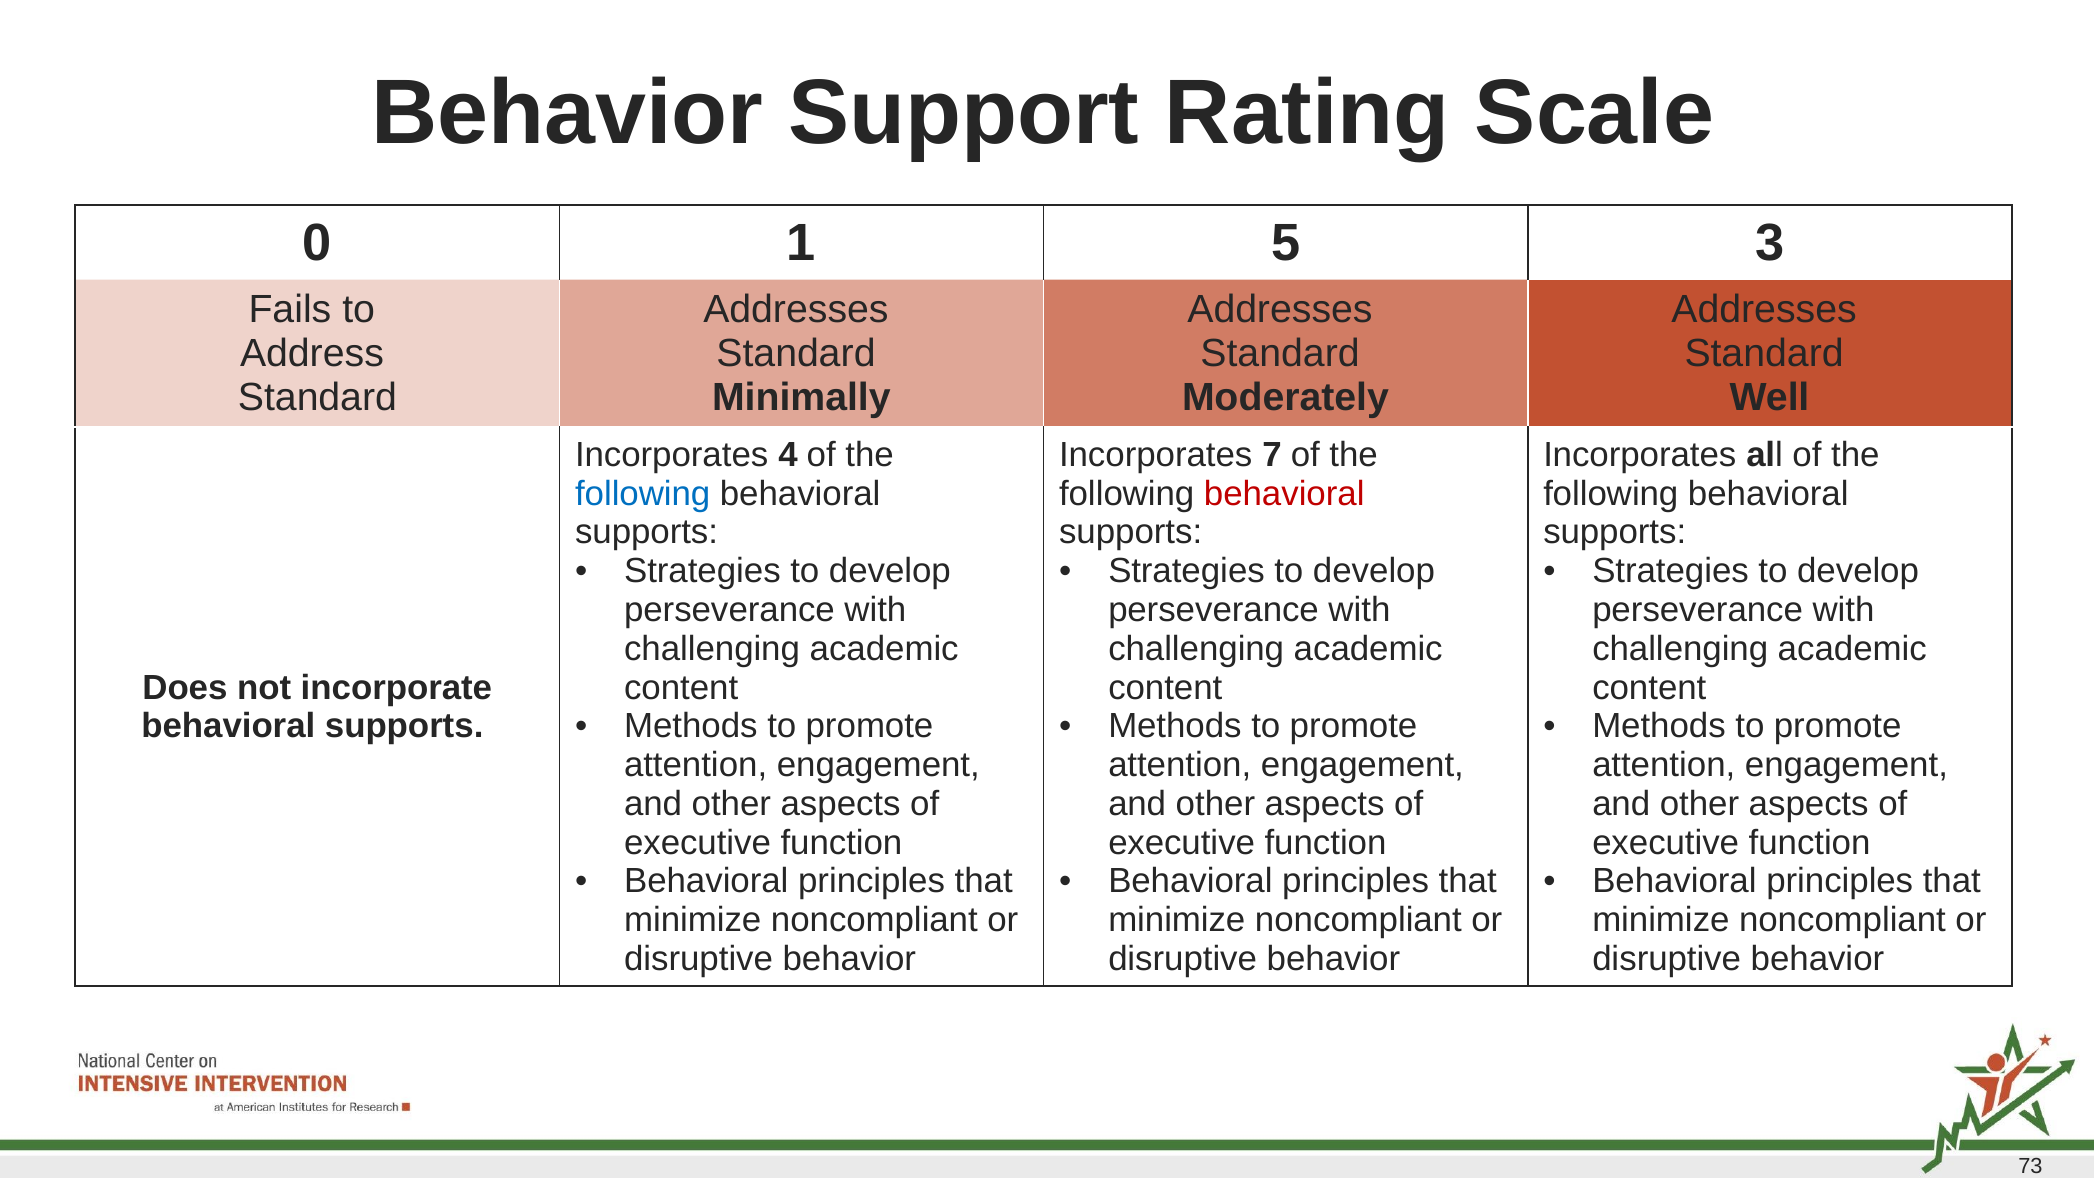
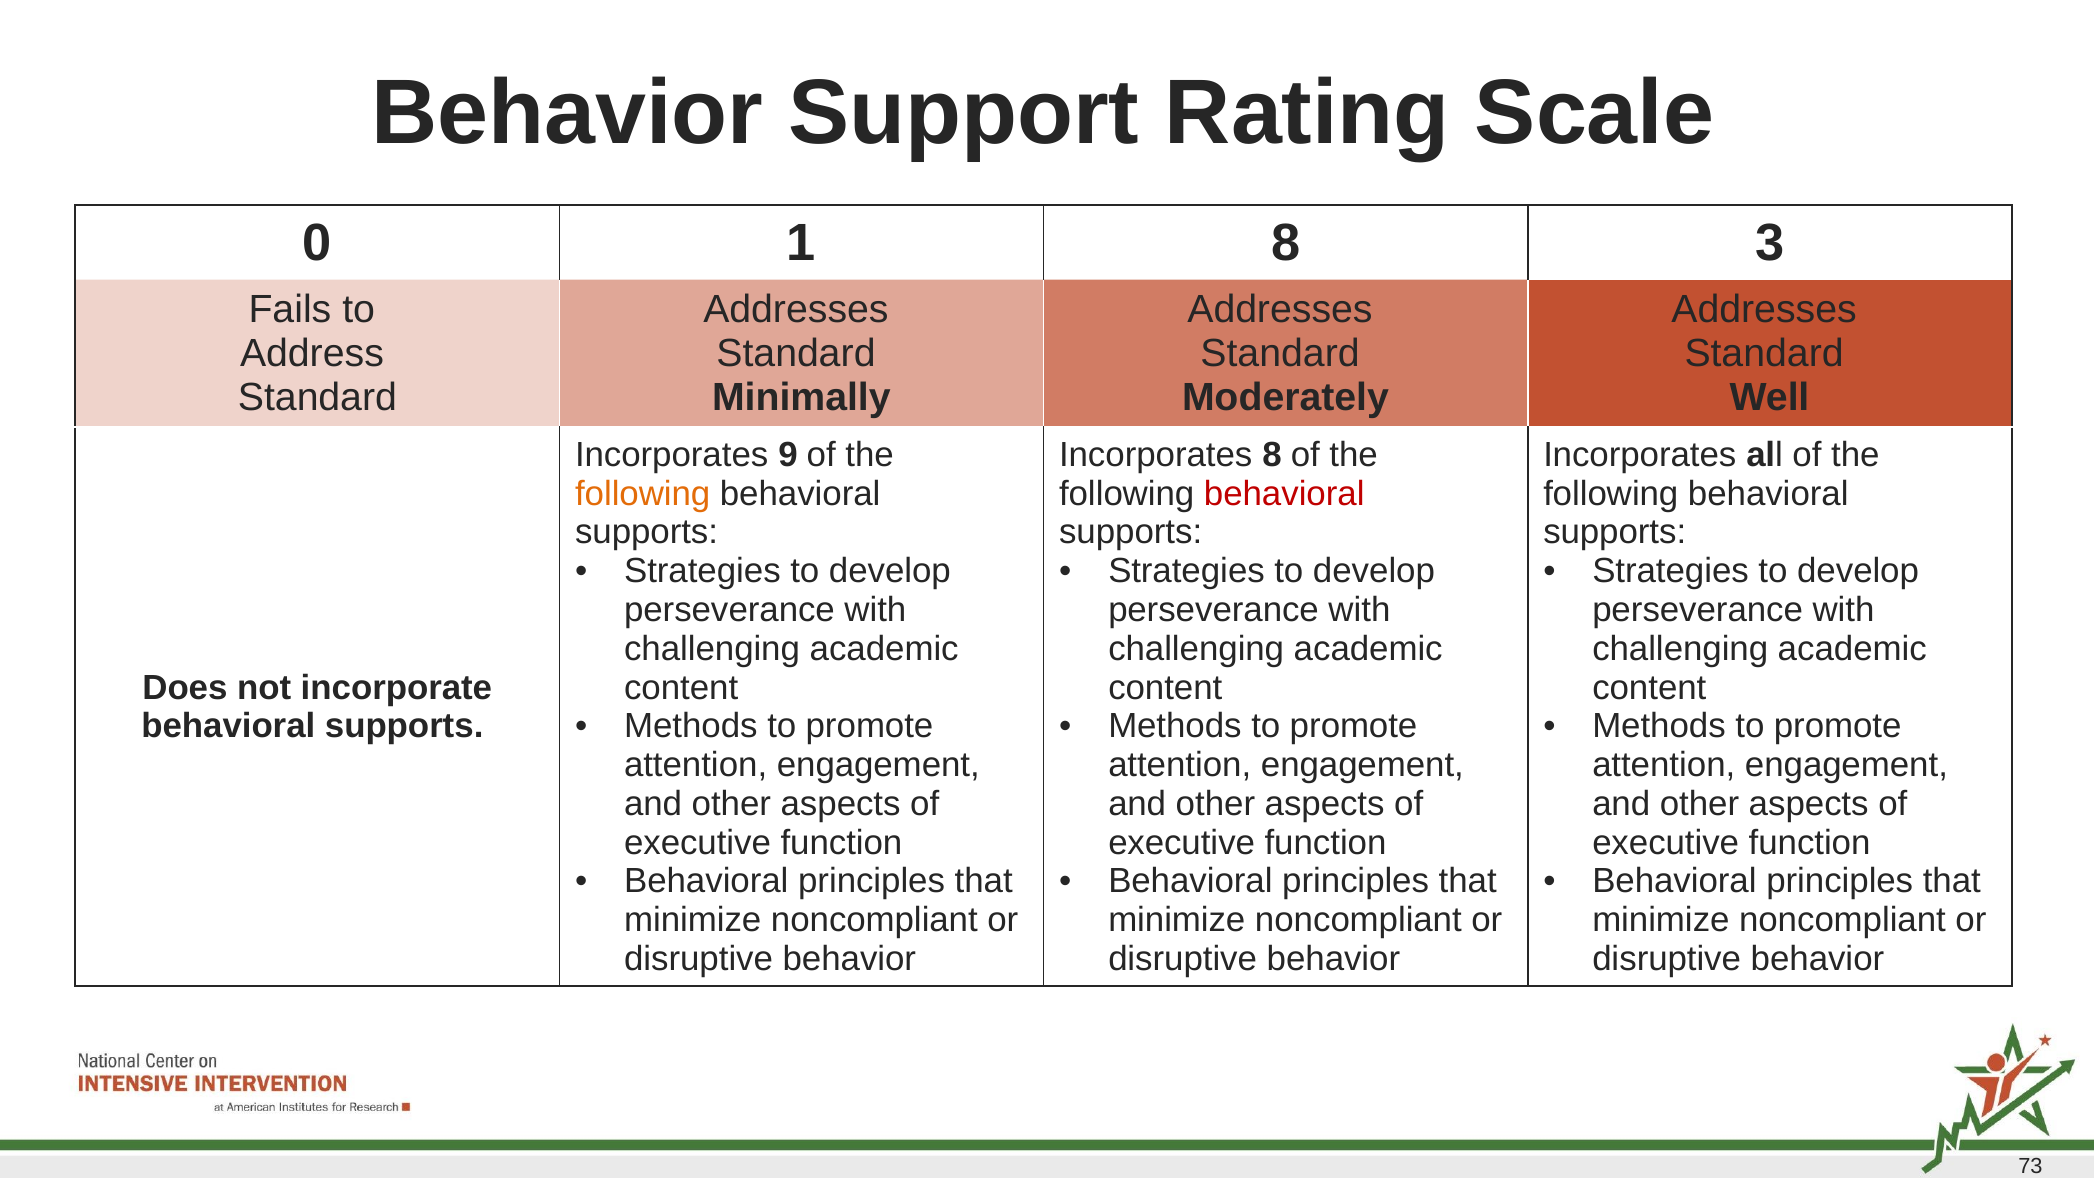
1 5: 5 -> 8
4: 4 -> 9
Incorporates 7: 7 -> 8
following at (643, 494) colour: blue -> orange
